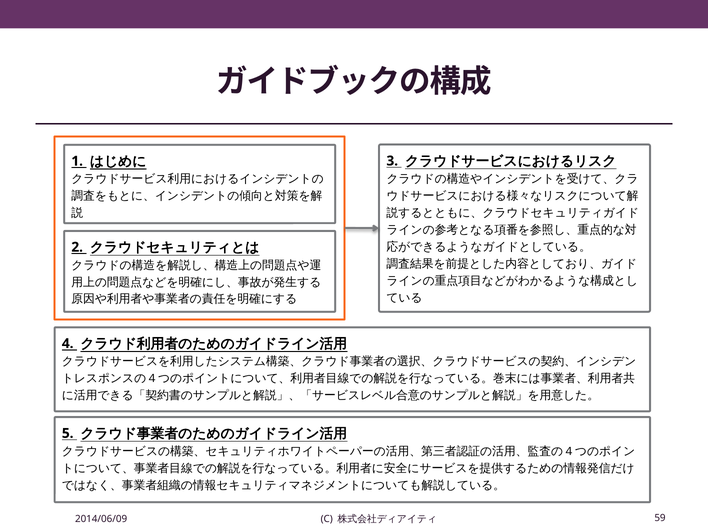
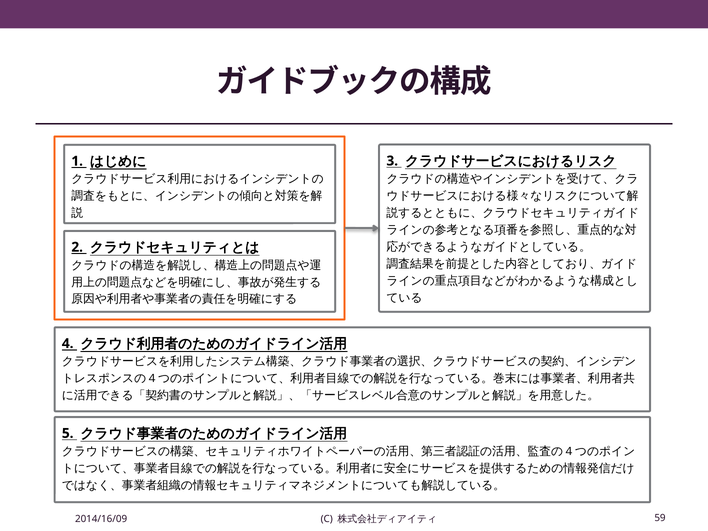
2014/06/09: 2014/06/09 -> 2014/16/09
